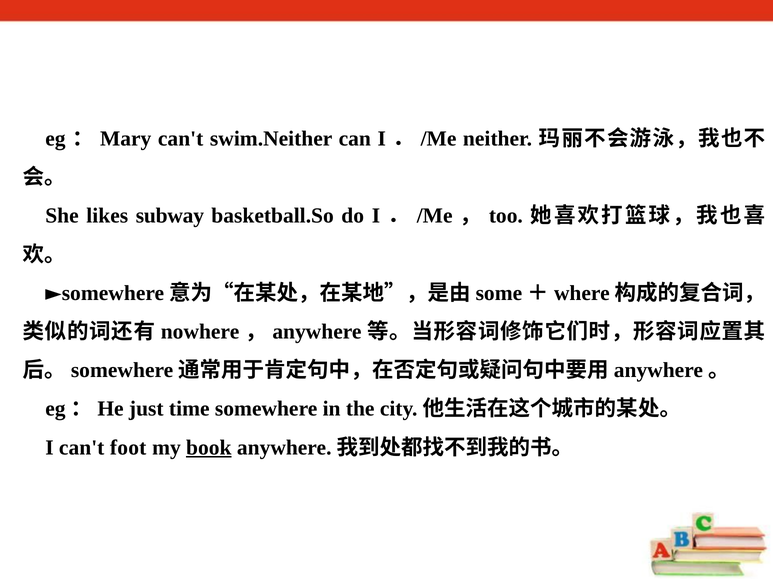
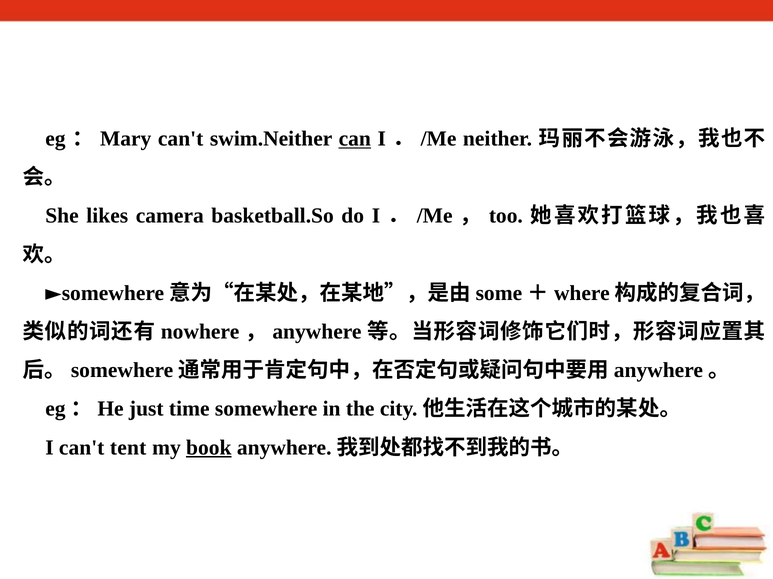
can underline: none -> present
subway: subway -> camera
foot: foot -> tent
